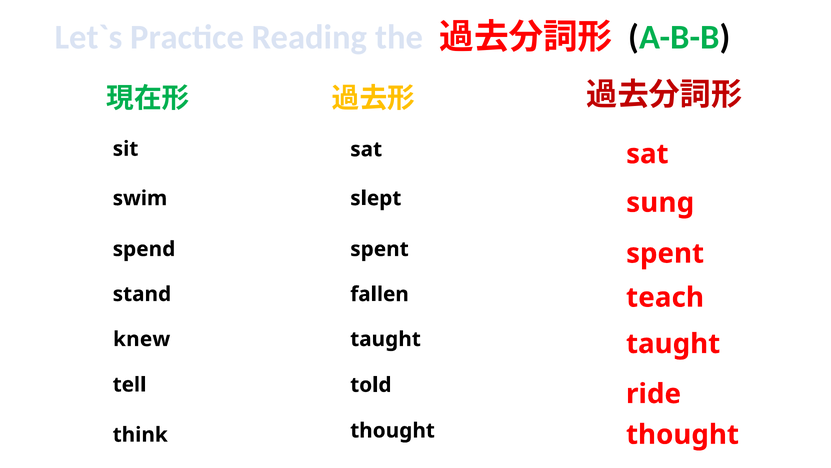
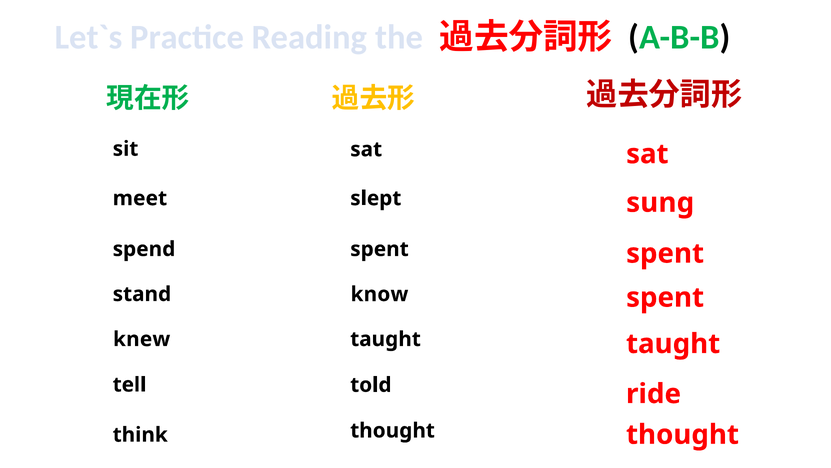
swim: swim -> meet
fallen: fallen -> know
teach at (665, 297): teach -> spent
